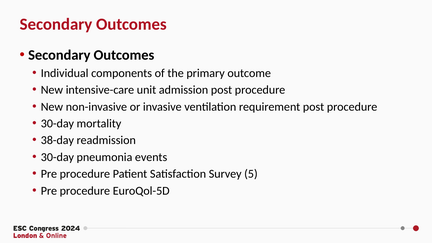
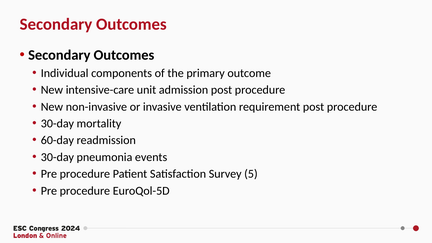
38-day: 38-day -> 60-day
